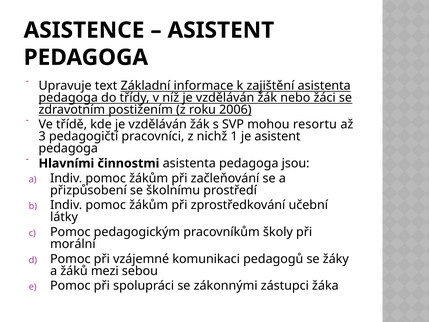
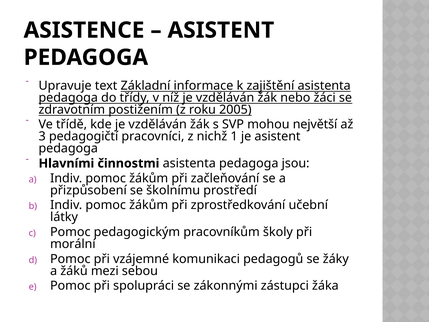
2006: 2006 -> 2005
resortu: resortu -> největší
